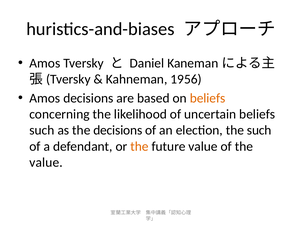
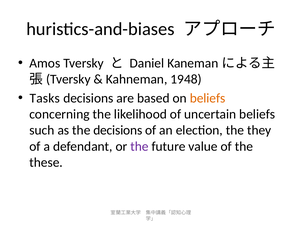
1956: 1956 -> 1948
Amos at (45, 98): Amos -> Tasks
the such: such -> they
the at (139, 147) colour: orange -> purple
value at (46, 163): value -> these
